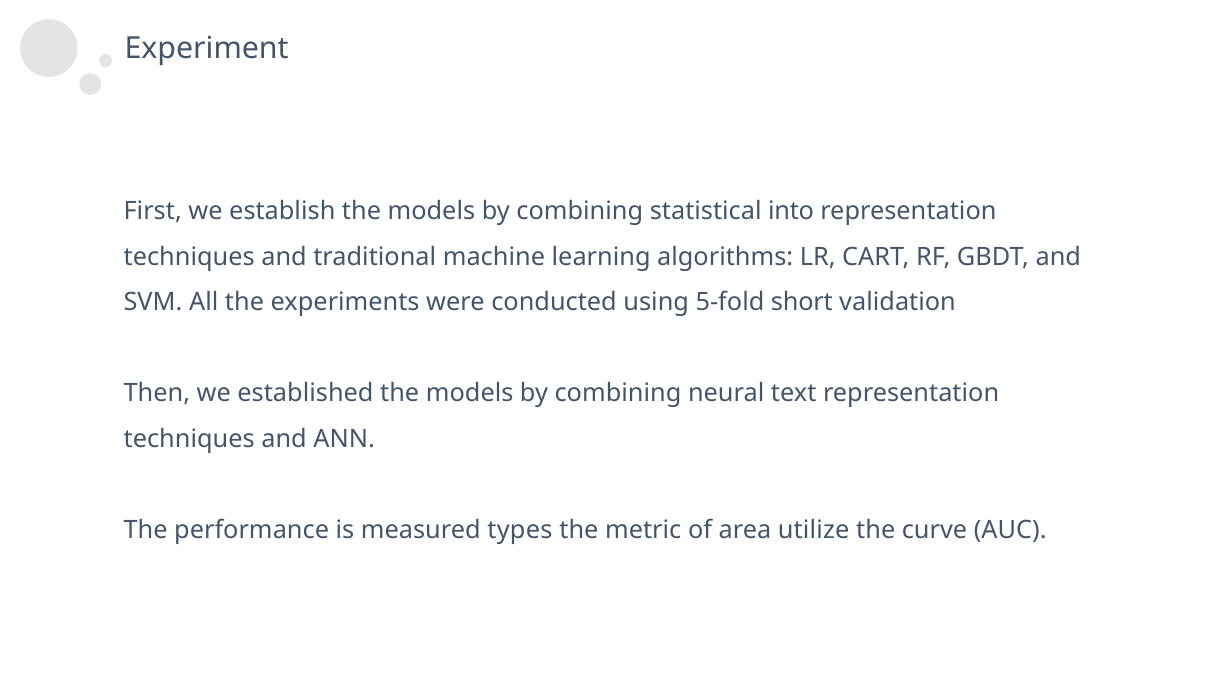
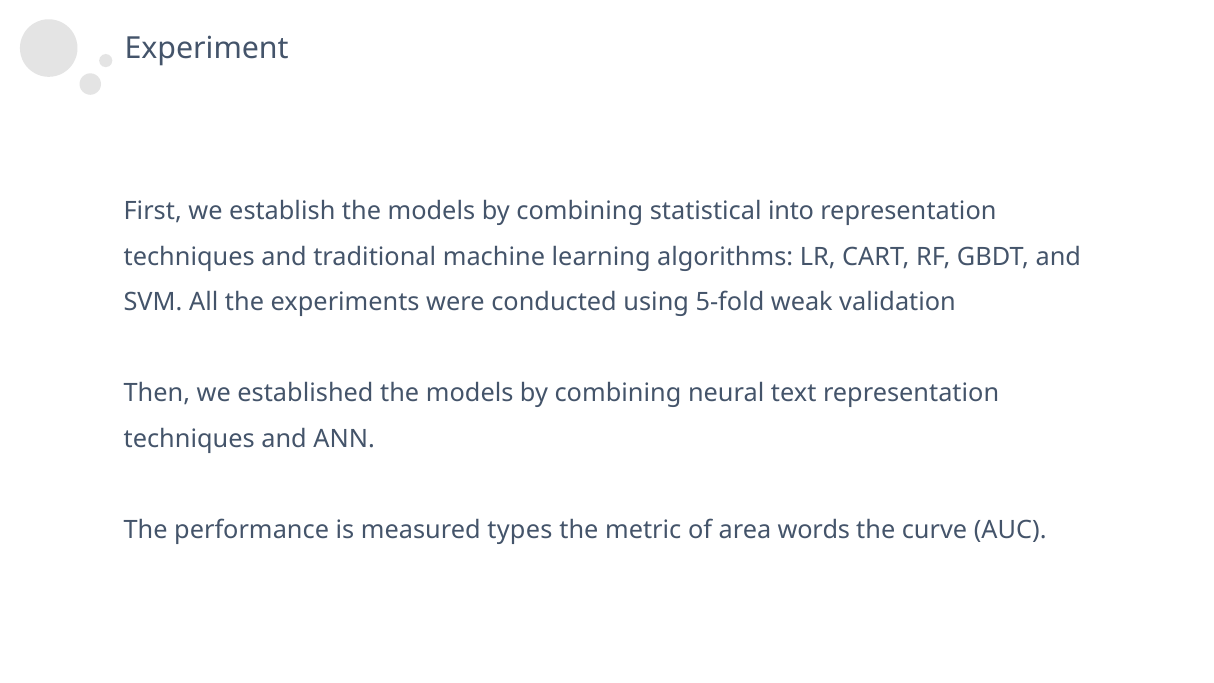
short: short -> weak
utilize: utilize -> words
